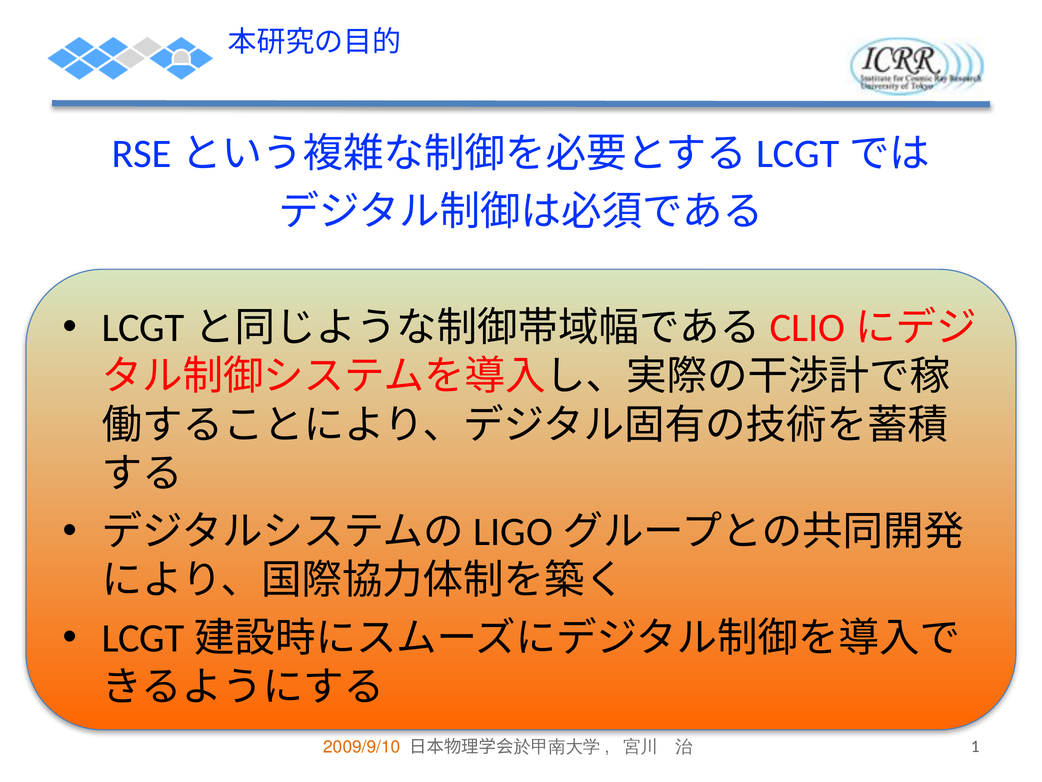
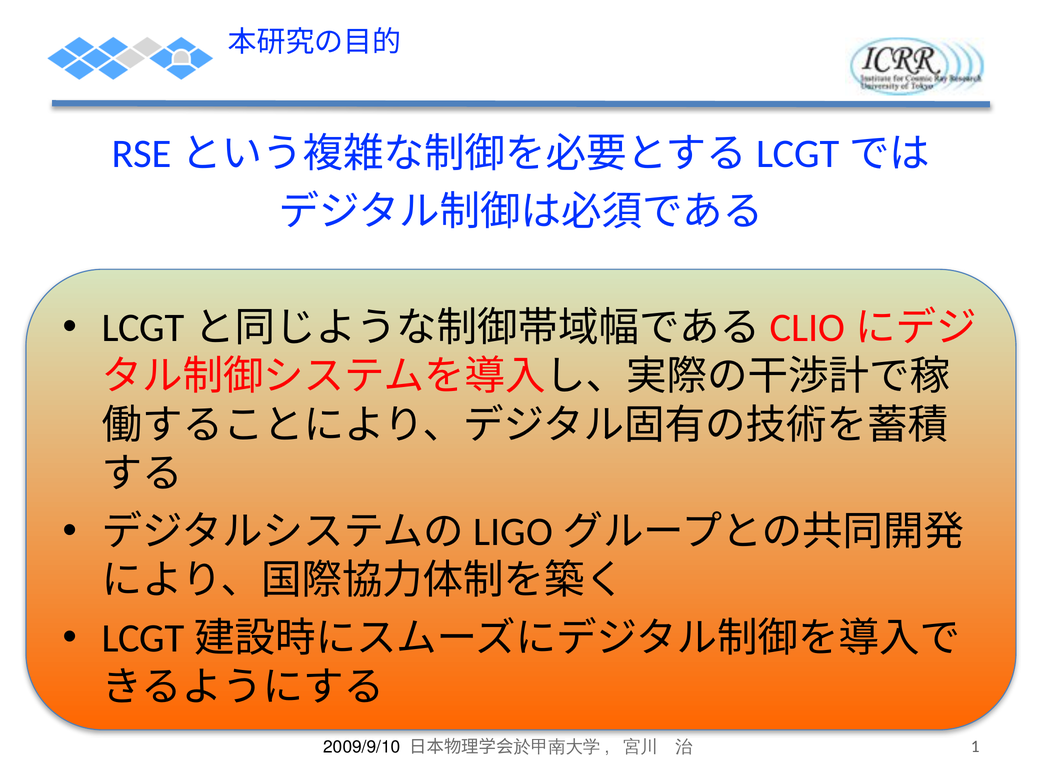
2009/9/10 colour: orange -> black
